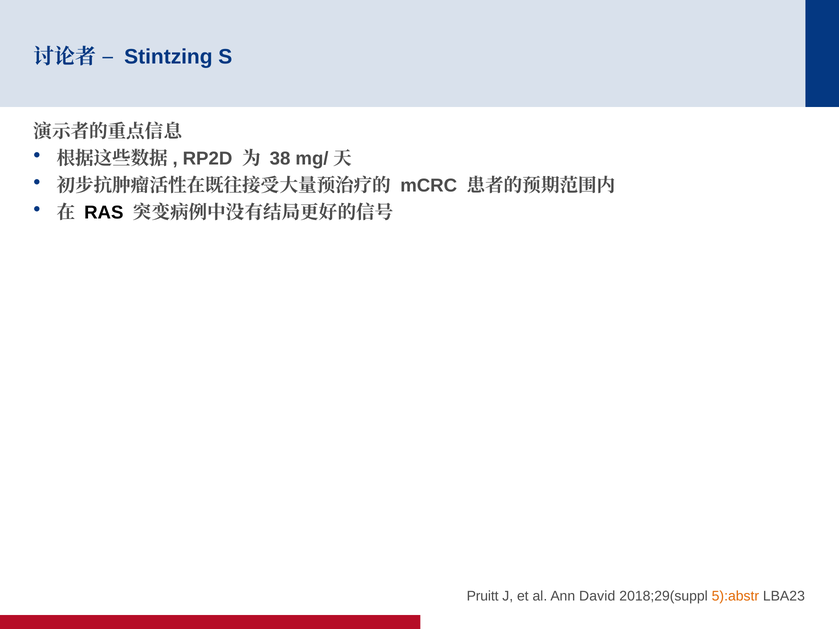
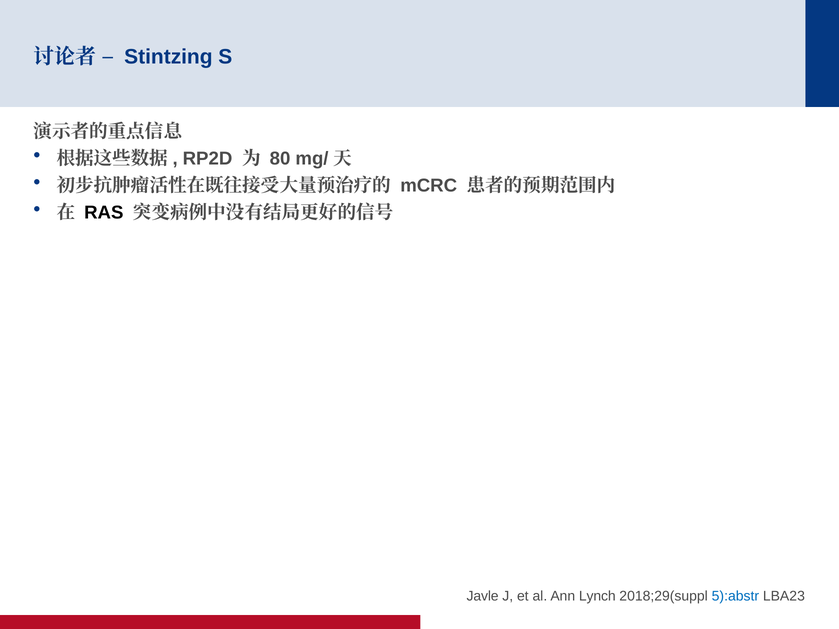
38: 38 -> 80
Pruitt: Pruitt -> Javle
David: David -> Lynch
5):abstr colour: orange -> blue
